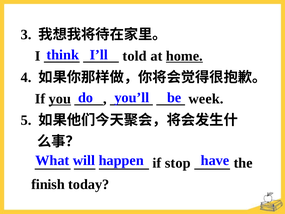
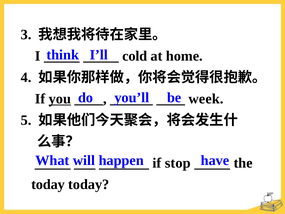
told: told -> cold
home underline: present -> none
finish at (48, 184): finish -> today
